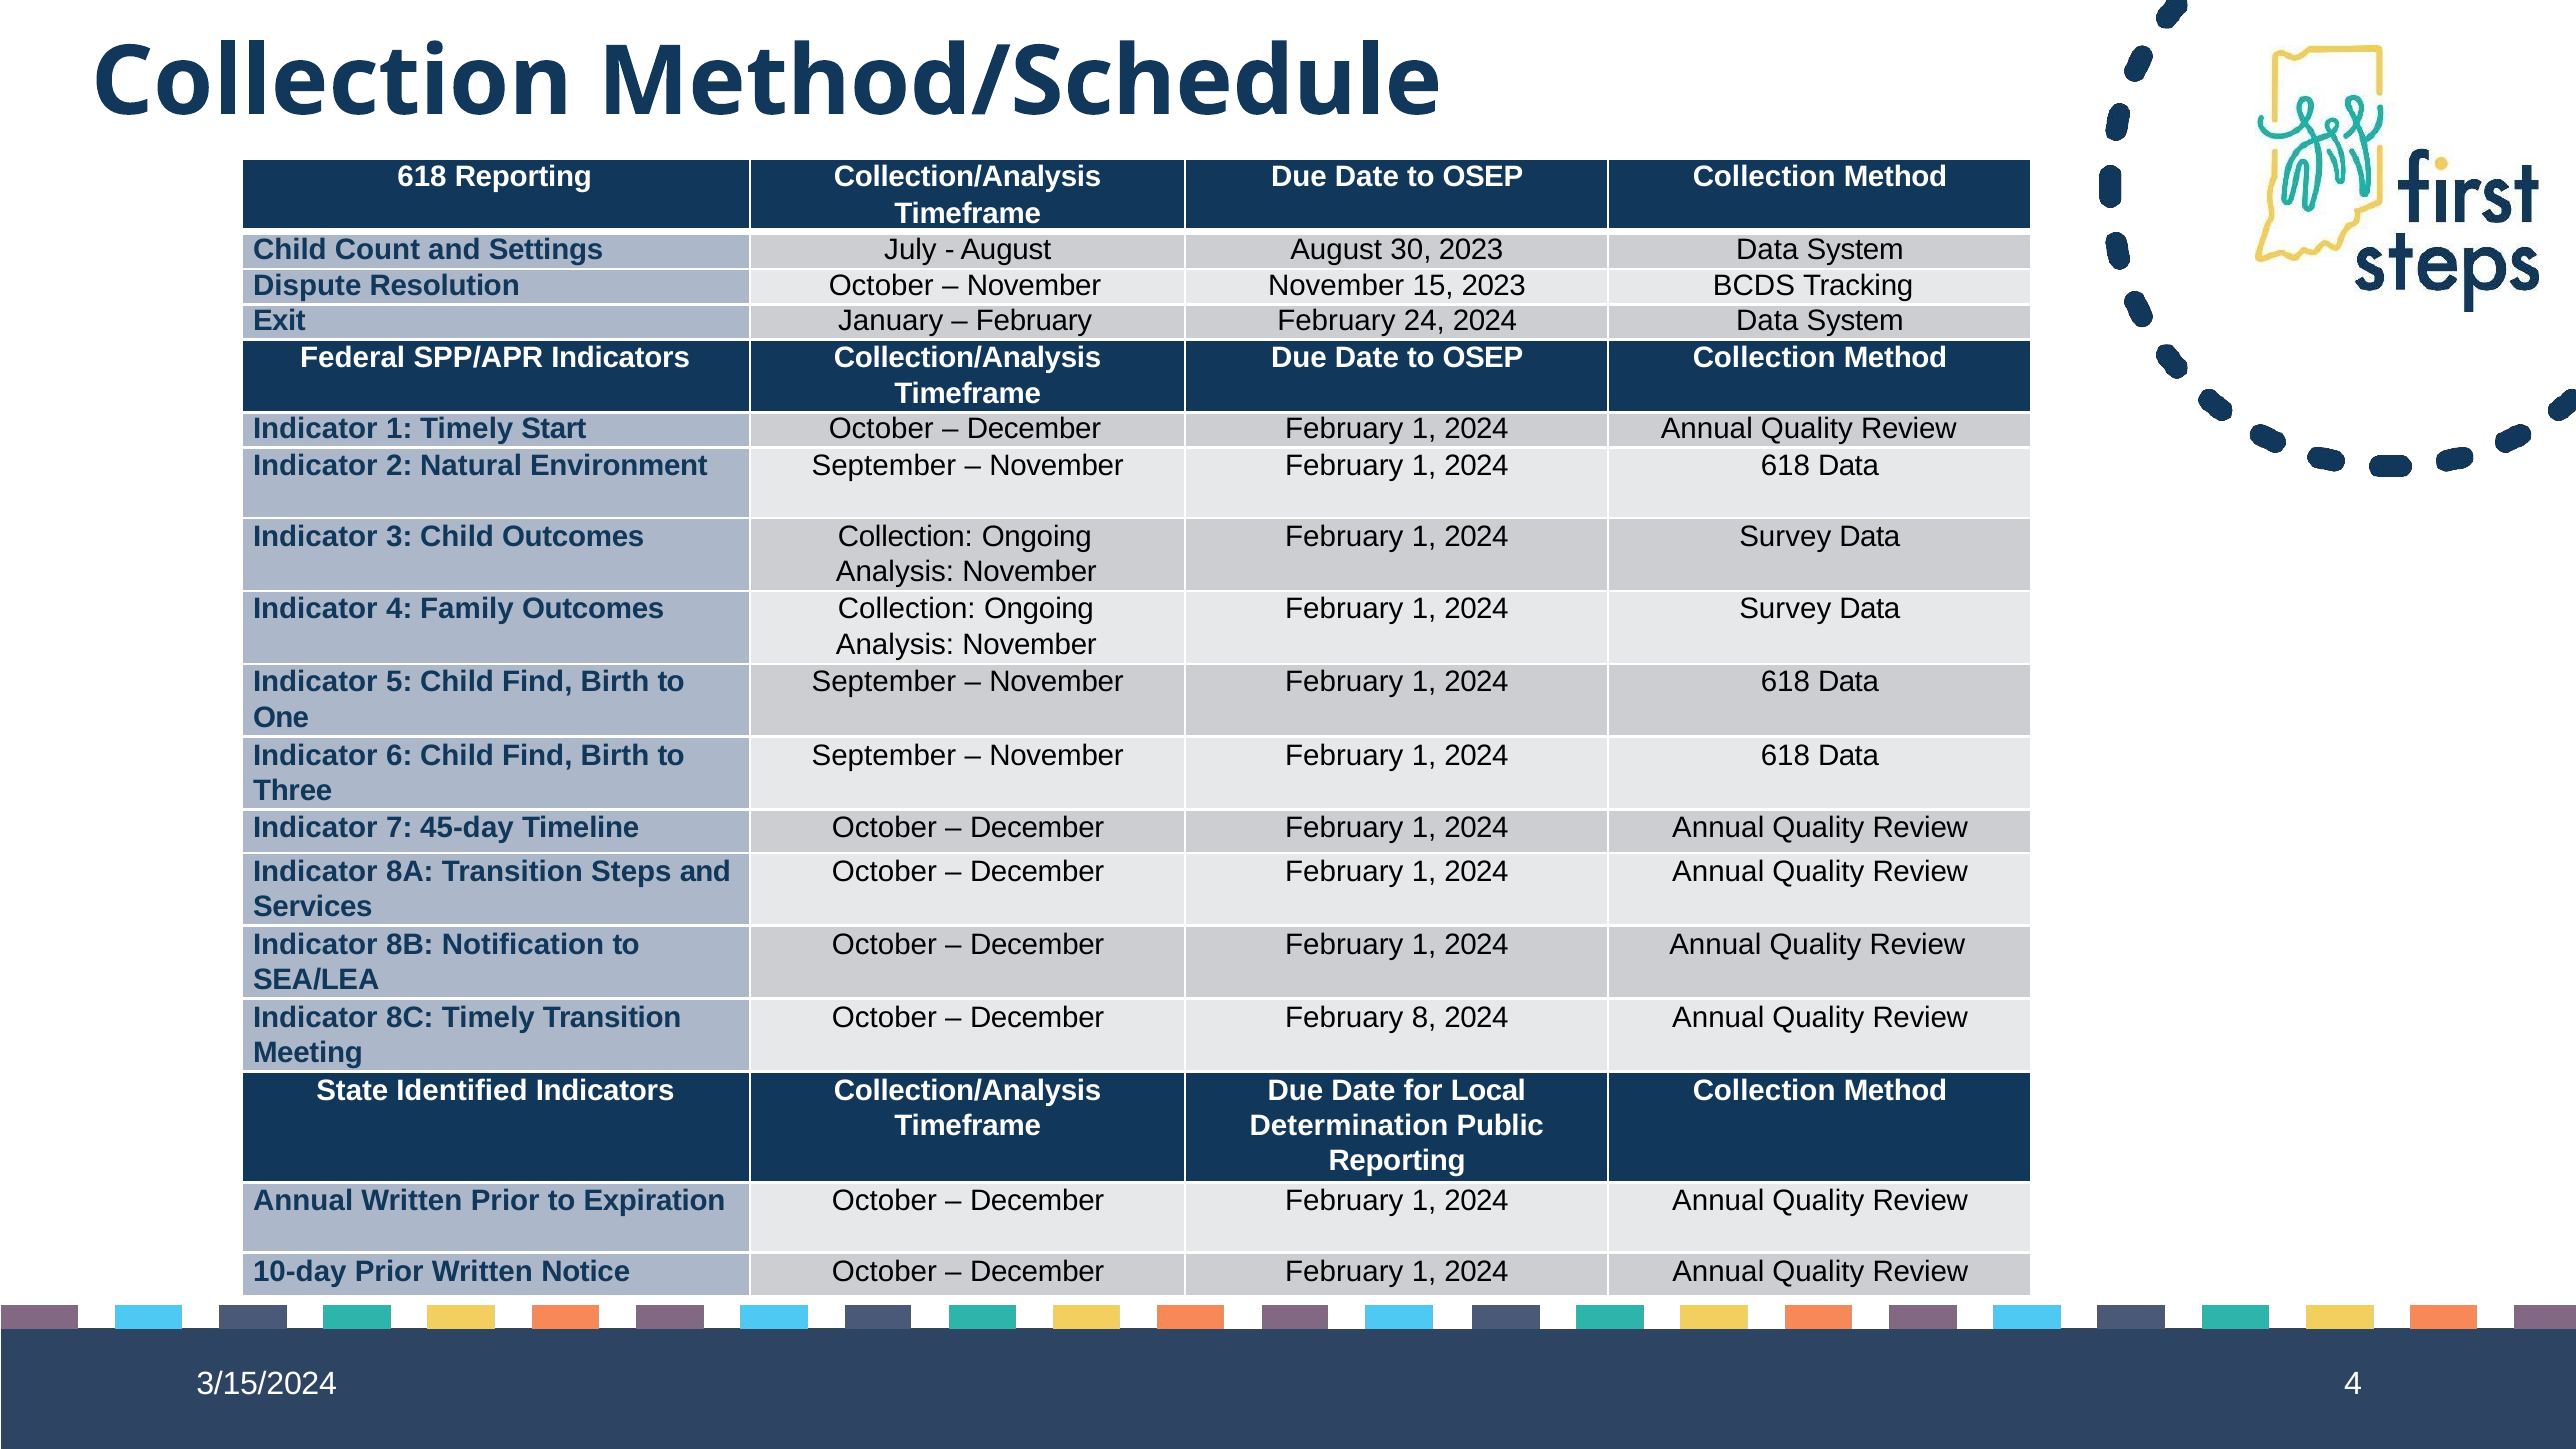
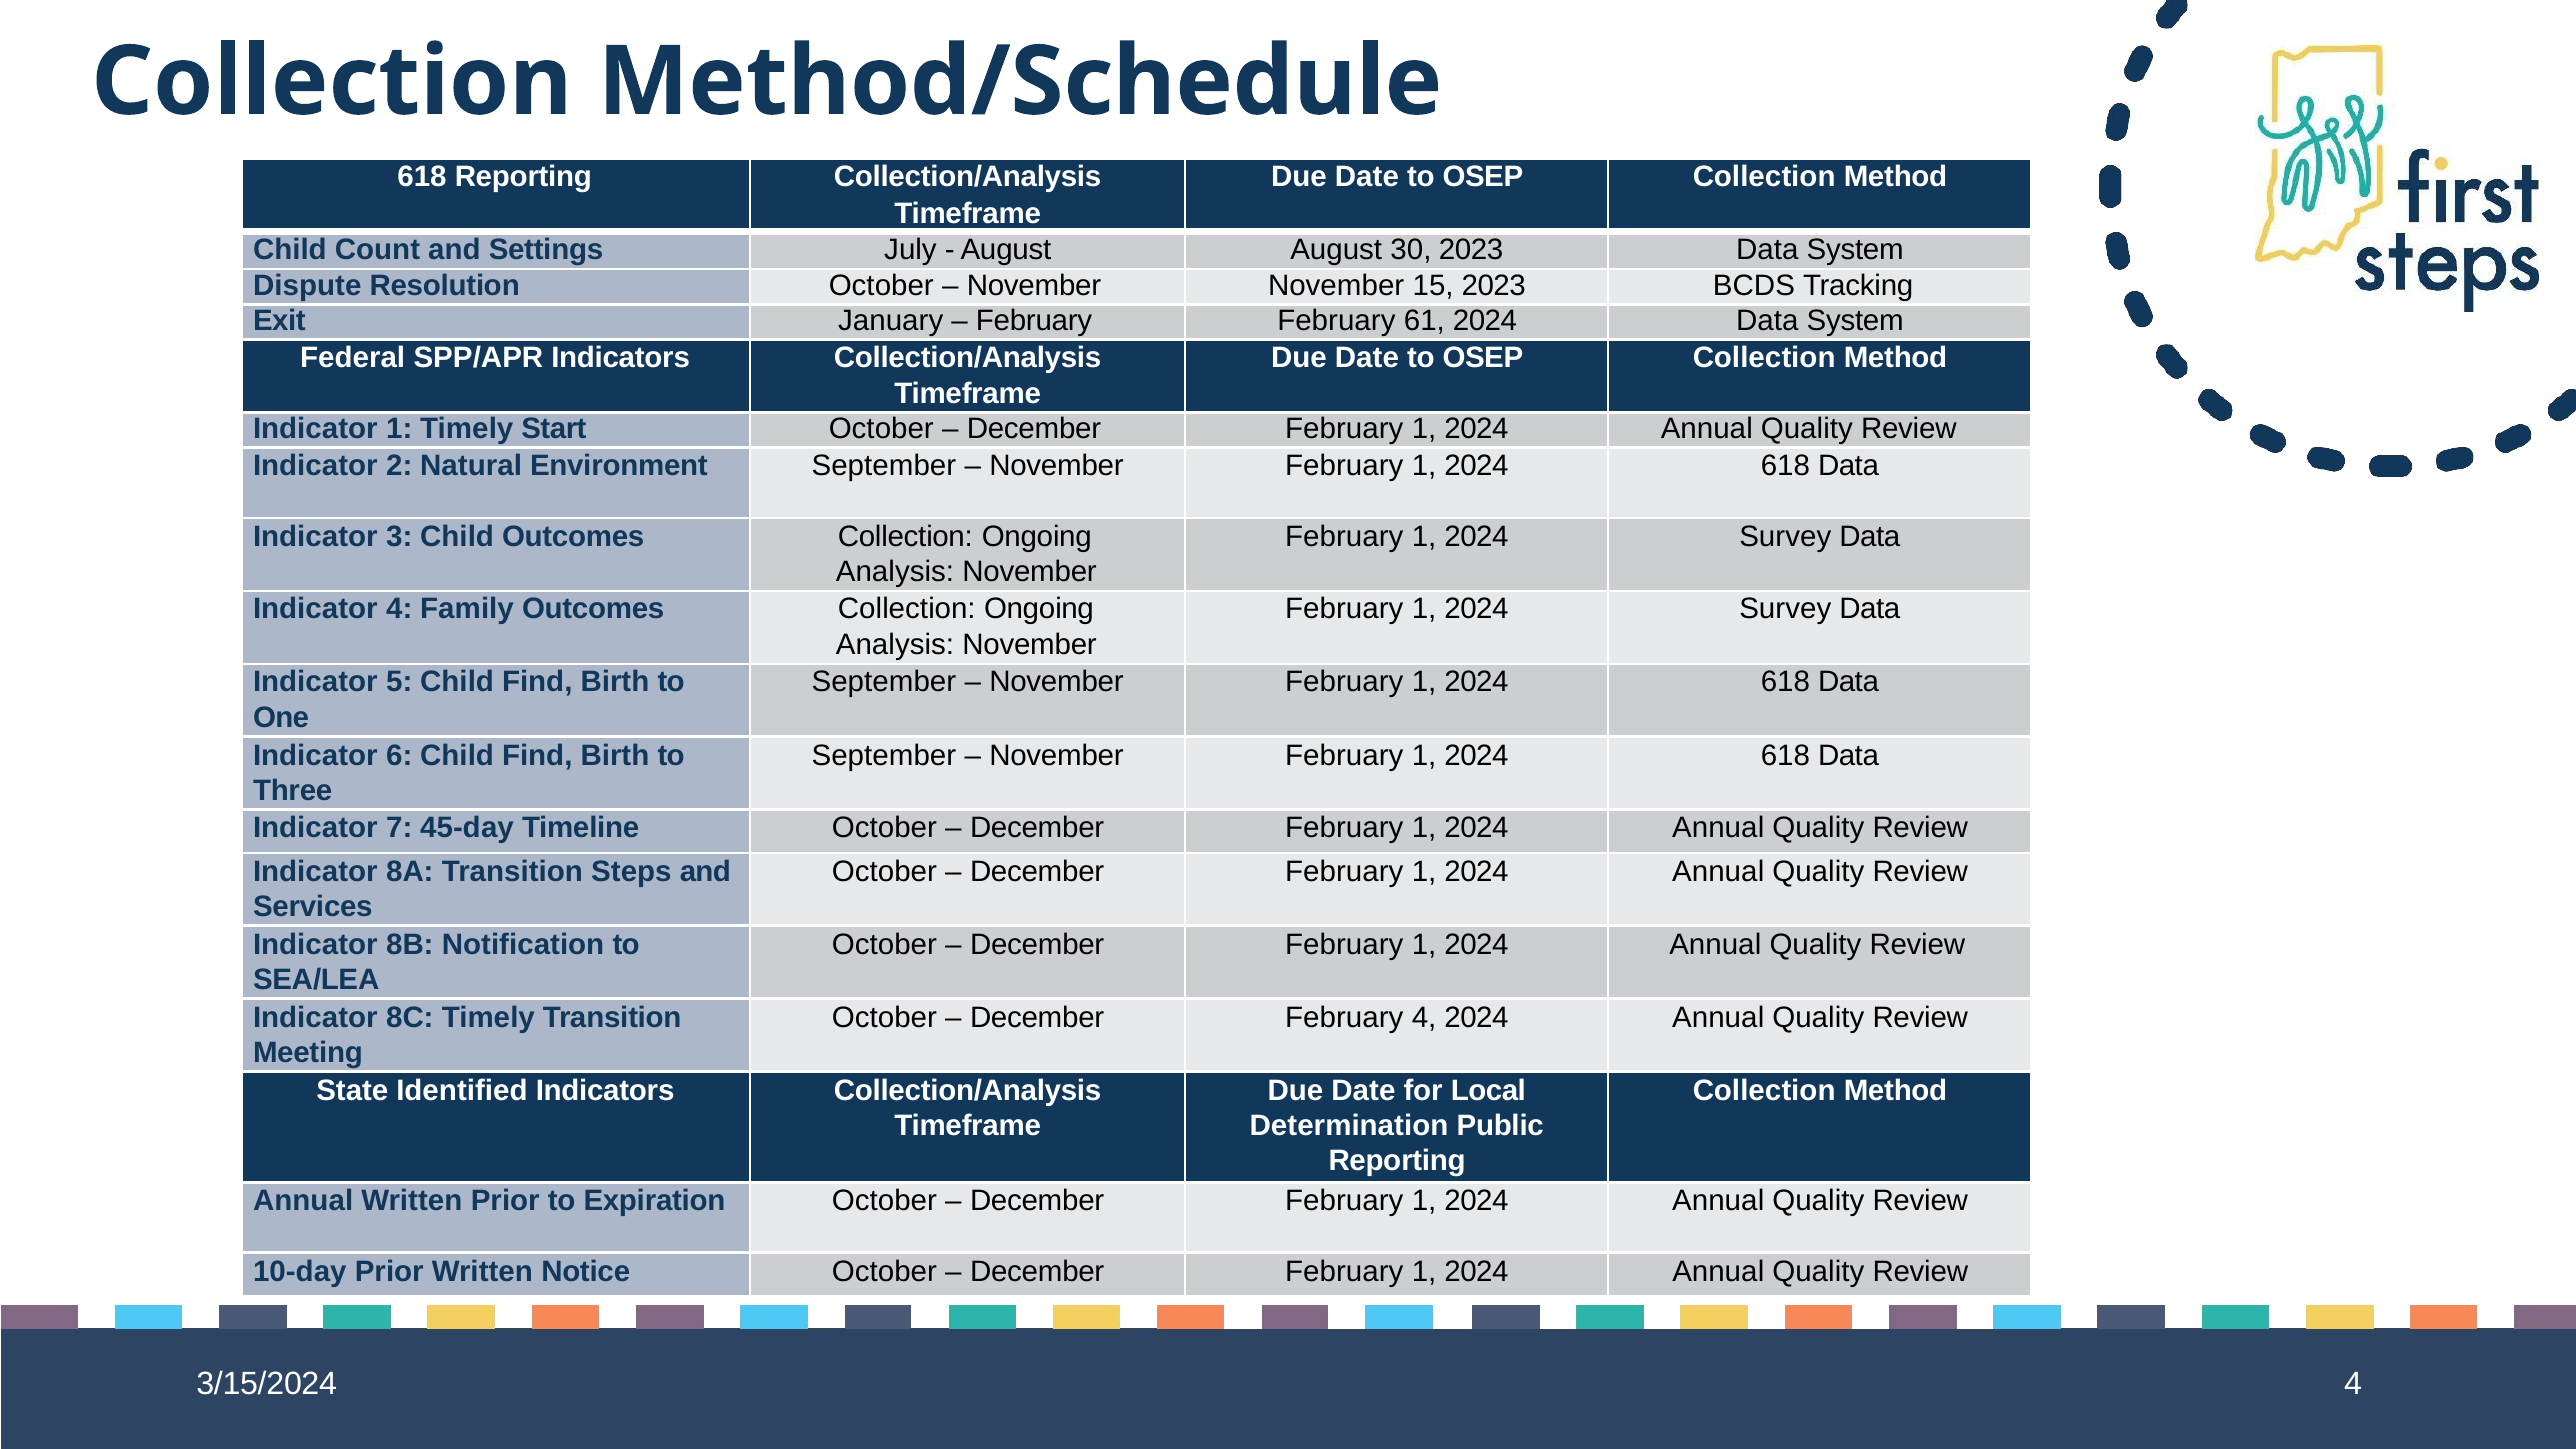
24: 24 -> 61
February 8: 8 -> 4
